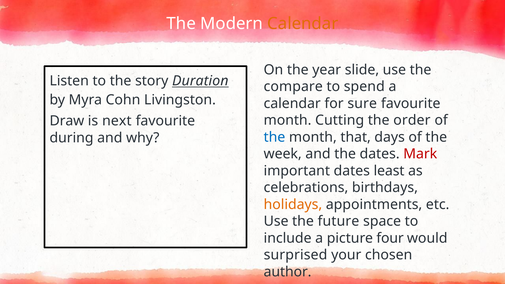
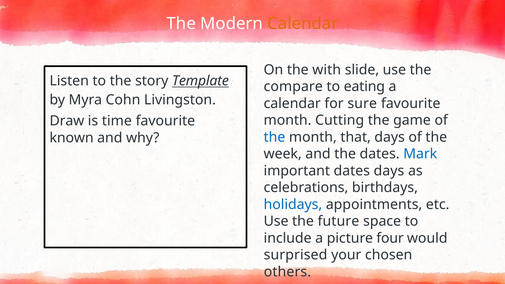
year: year -> with
Duration: Duration -> Template
spend: spend -> eating
order: order -> game
next: next -> time
during: during -> known
Mark colour: red -> blue
dates least: least -> days
holidays colour: orange -> blue
author: author -> others
